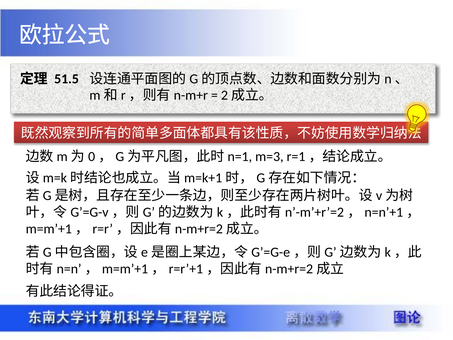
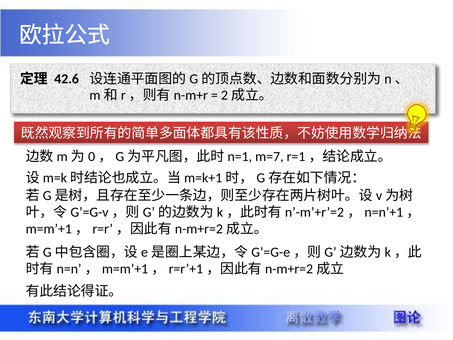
51.5: 51.5 -> 42.6
m=3: m=3 -> m=7
